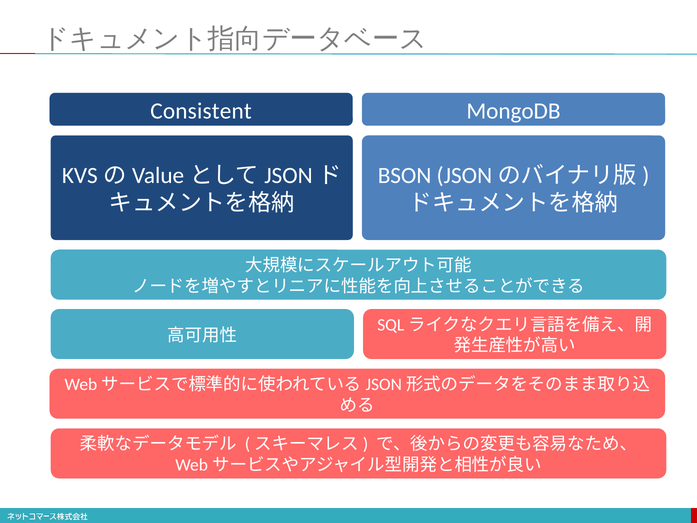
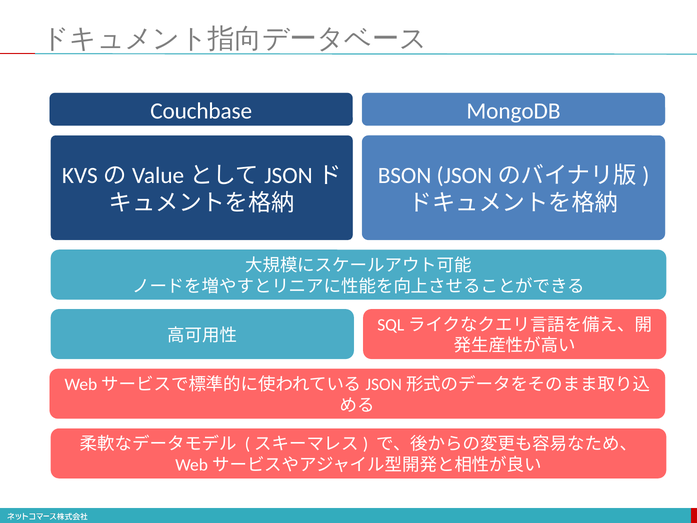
Consistent: Consistent -> Couchbase
